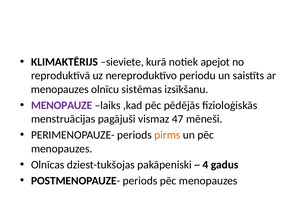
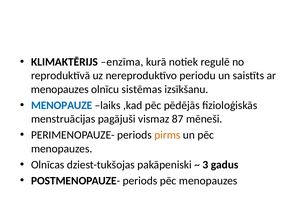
sieviete: sieviete -> enzīma
apejot: apejot -> regulē
MENOPAUZE colour: purple -> blue
47: 47 -> 87
4: 4 -> 3
